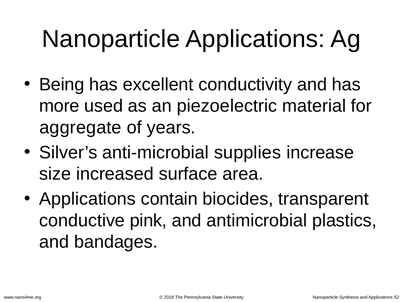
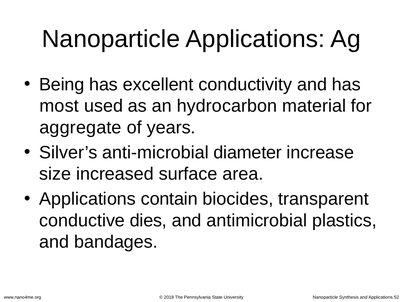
more: more -> most
piezoelectric: piezoelectric -> hydrocarbon
supplies: supplies -> diameter
pink: pink -> dies
